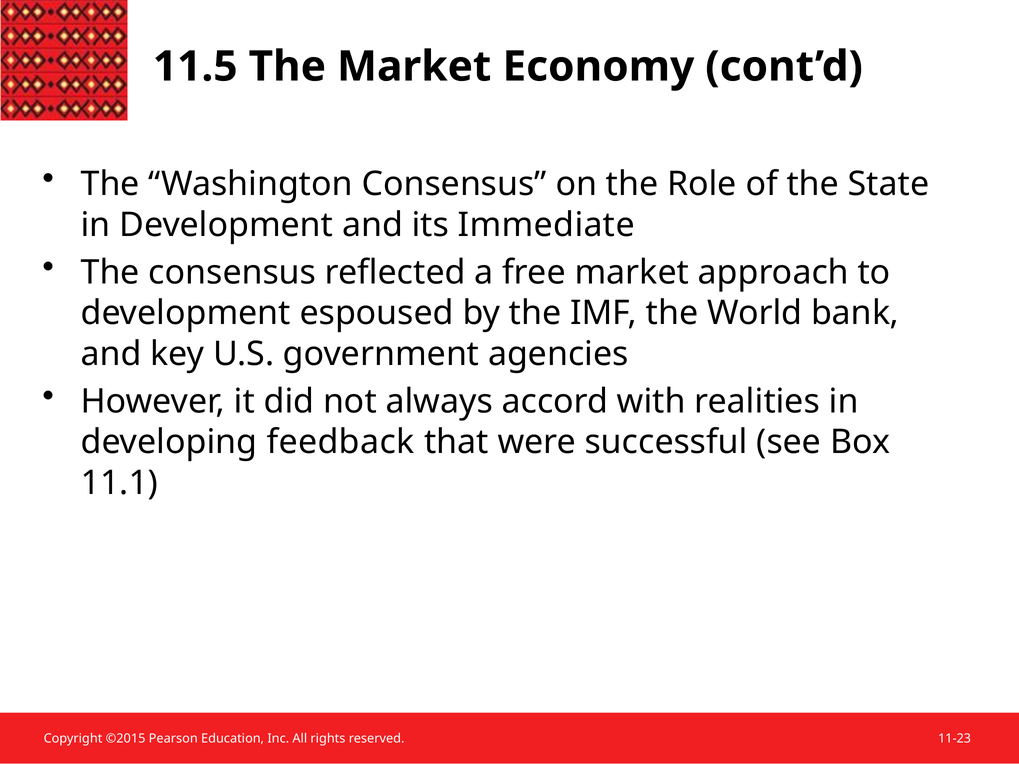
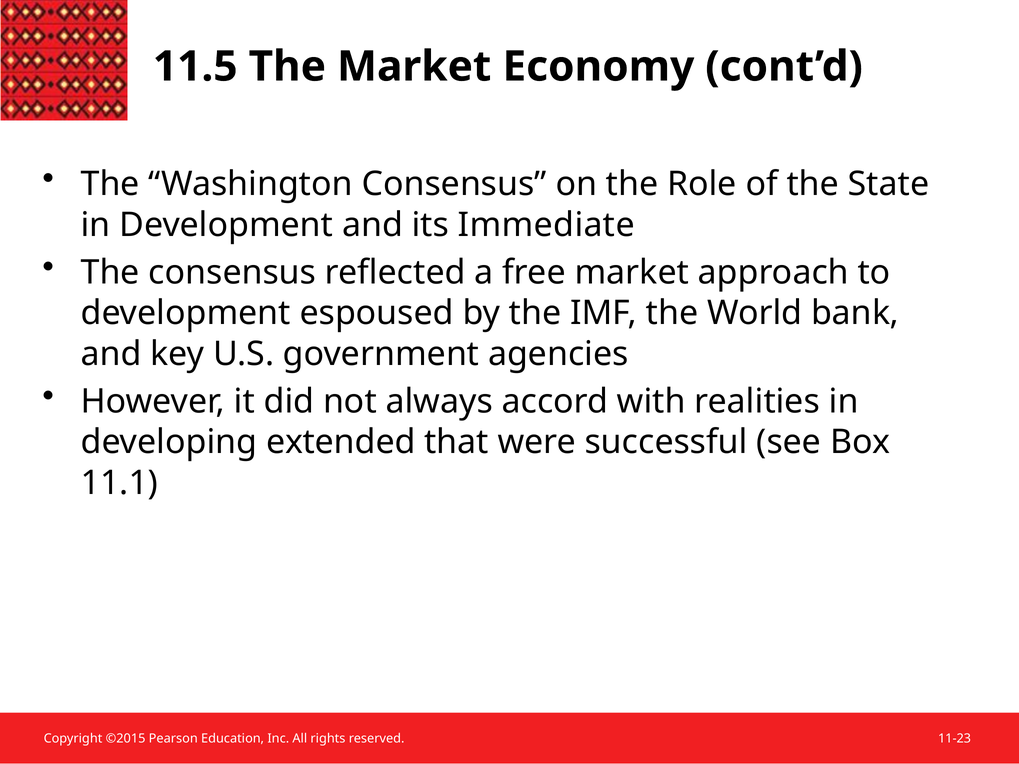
feedback: feedback -> extended
